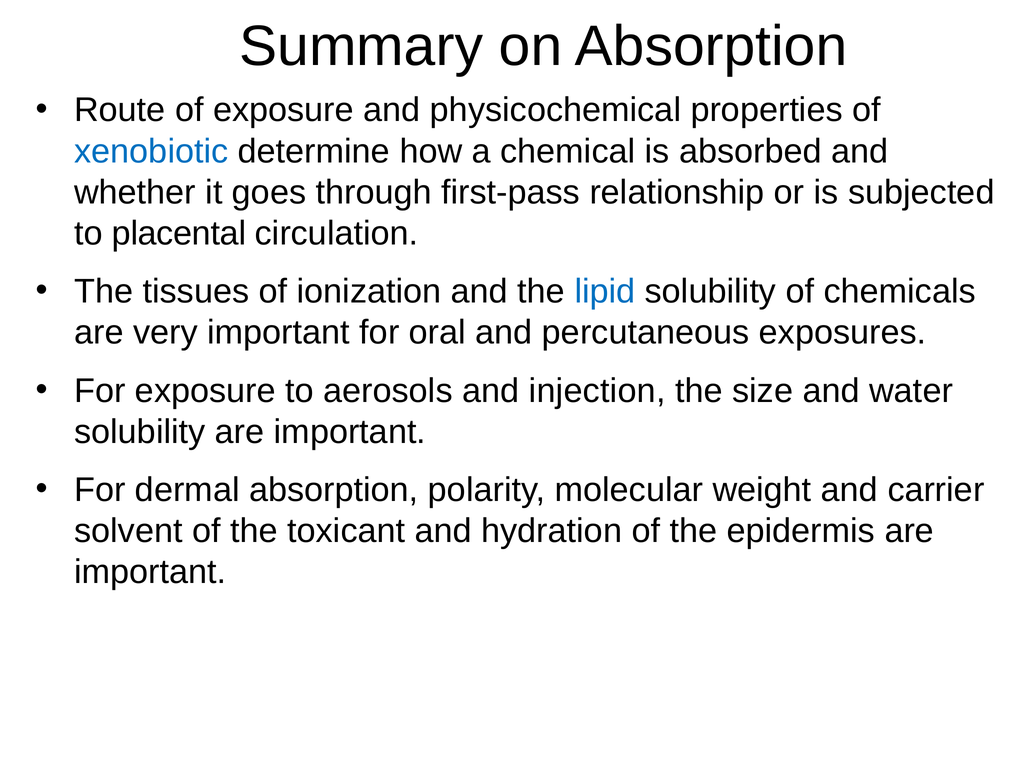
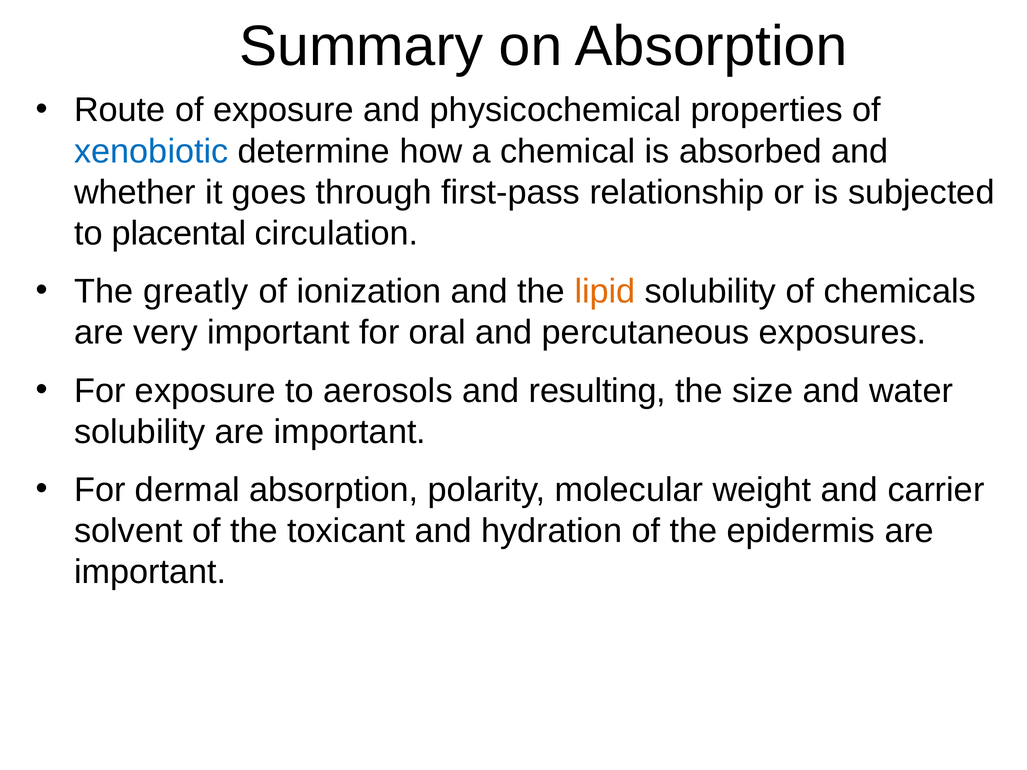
tissues: tissues -> greatly
lipid colour: blue -> orange
injection: injection -> resulting
